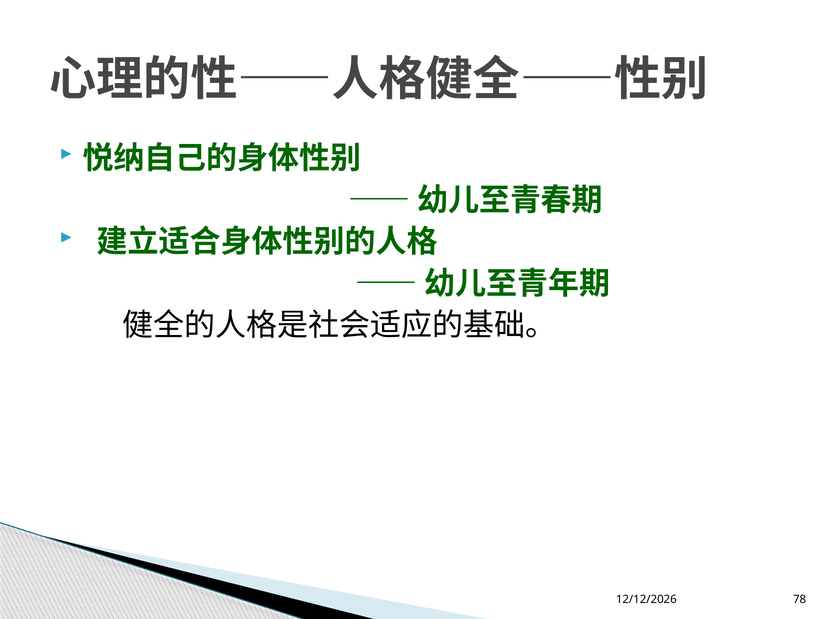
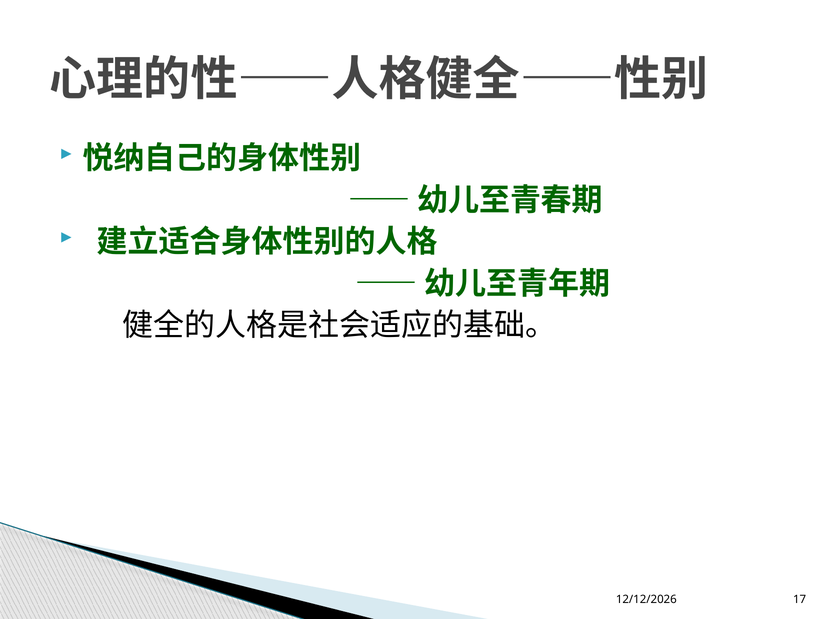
78: 78 -> 17
